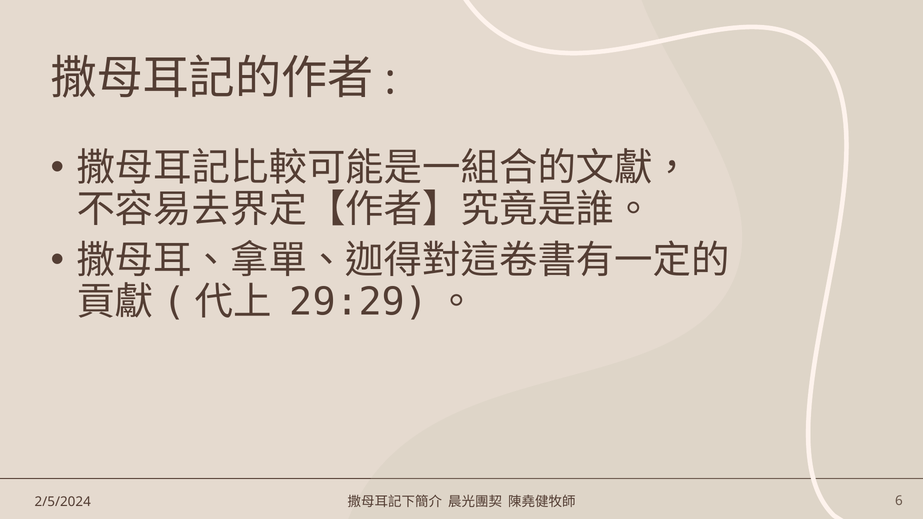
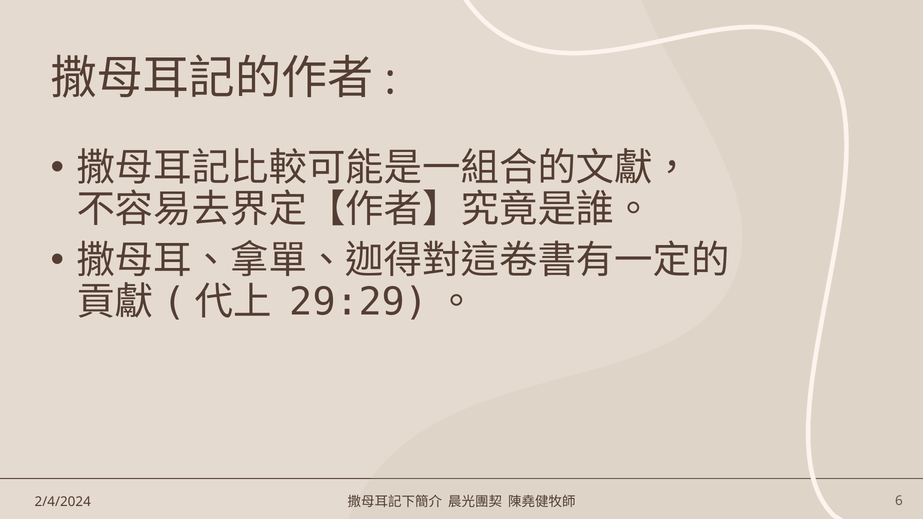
2/5/2024: 2/5/2024 -> 2/4/2024
